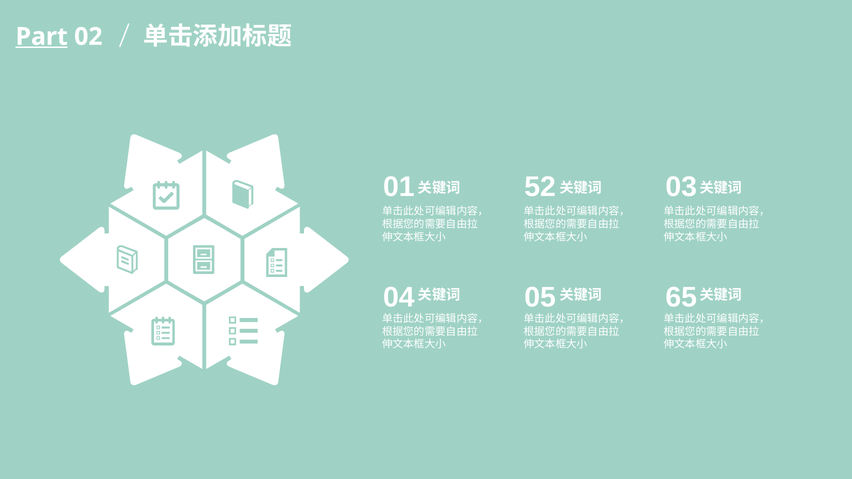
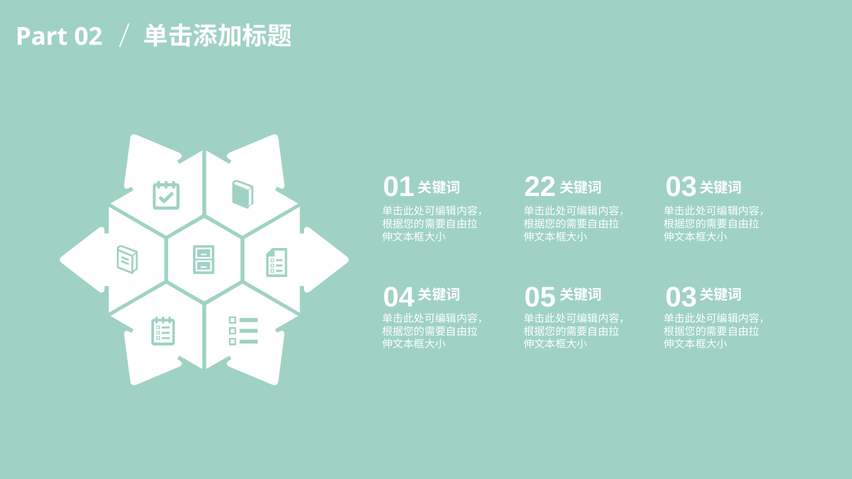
Part underline: present -> none
52: 52 -> 22
05 65: 65 -> 03
